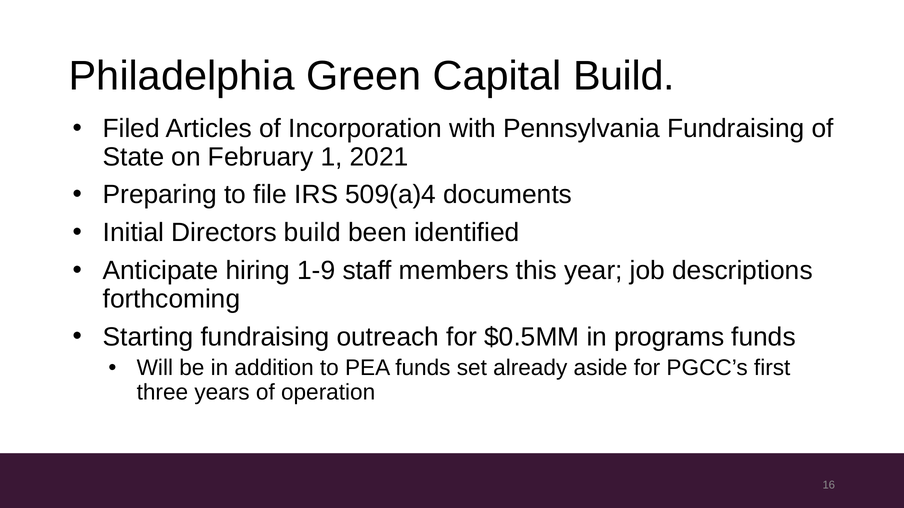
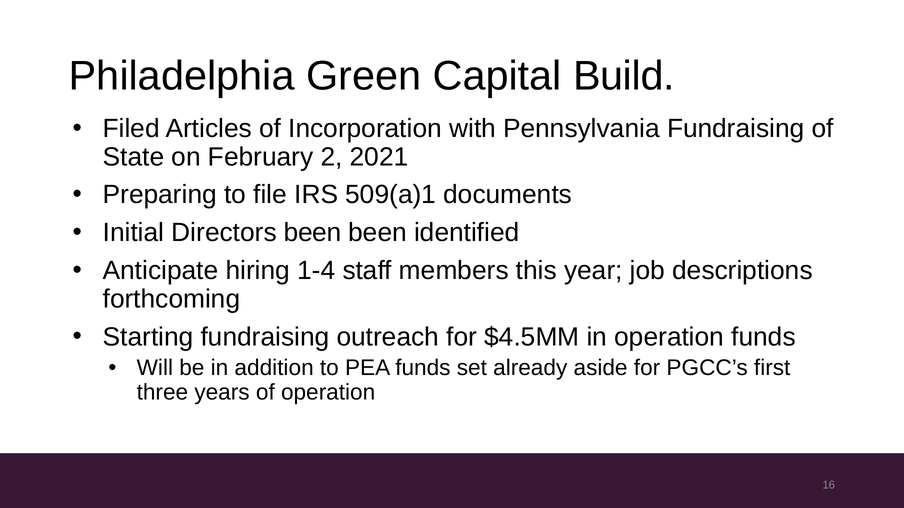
1: 1 -> 2
509(a)4: 509(a)4 -> 509(a)1
Directors build: build -> been
1-9: 1-9 -> 1-4
$0.5MM: $0.5MM -> $4.5MM
in programs: programs -> operation
